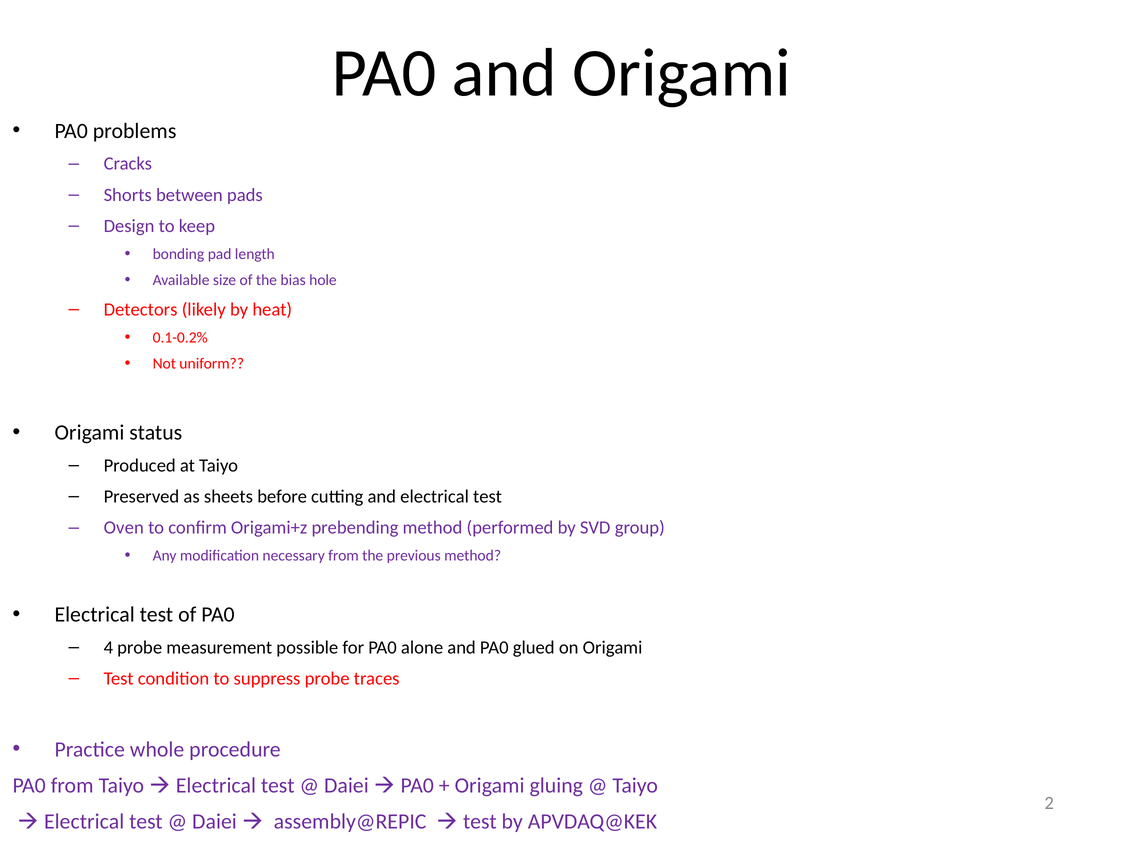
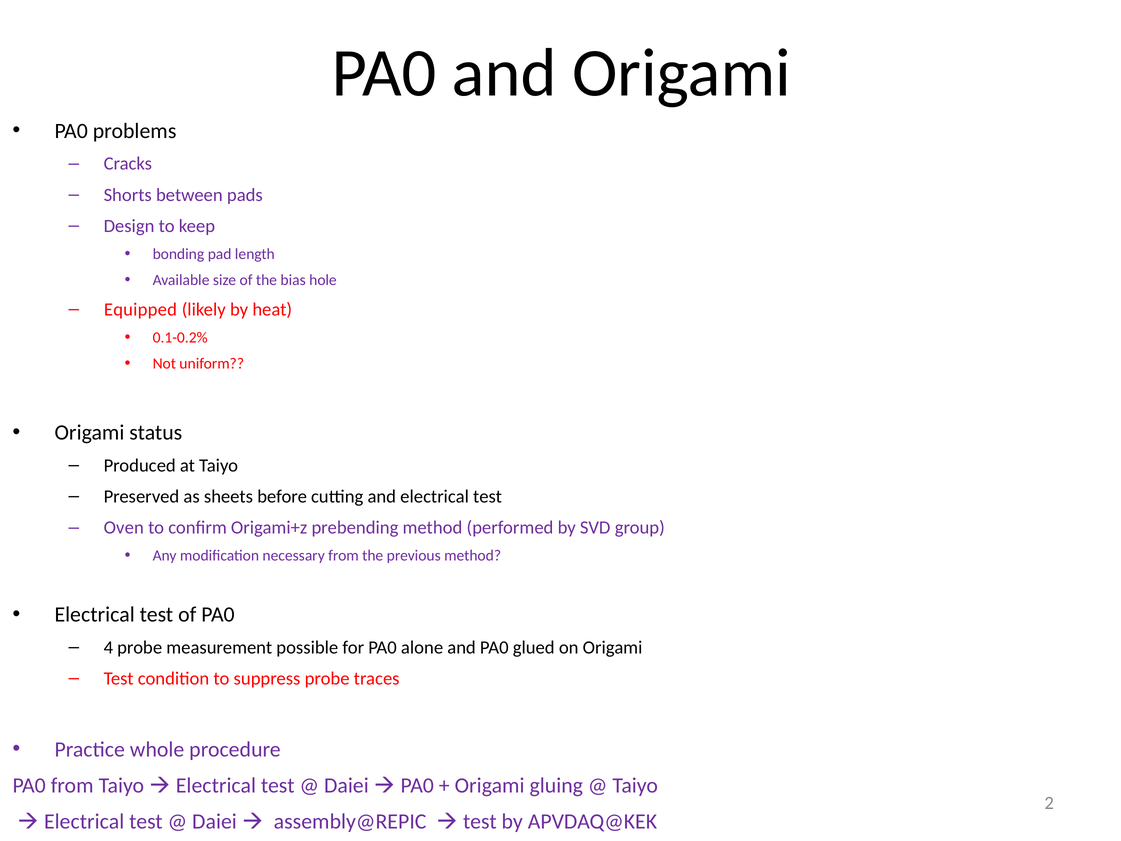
Detectors: Detectors -> Equipped
